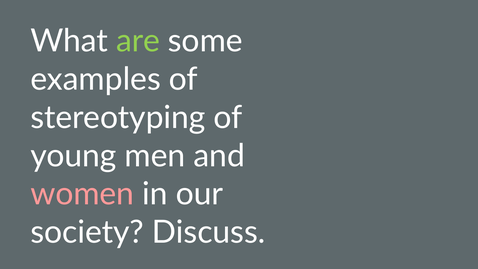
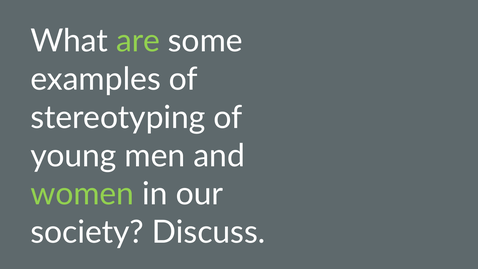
women colour: pink -> light green
